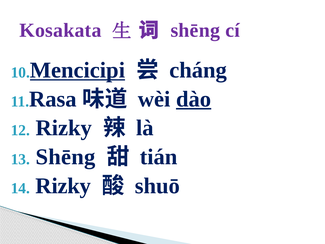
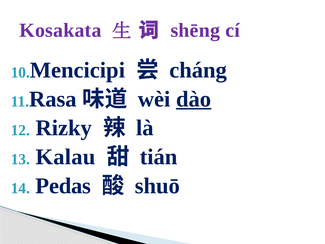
Mencicipi underline: present -> none
Shēng at (65, 157): Shēng -> Kalau
Rizky at (63, 186): Rizky -> Pedas
